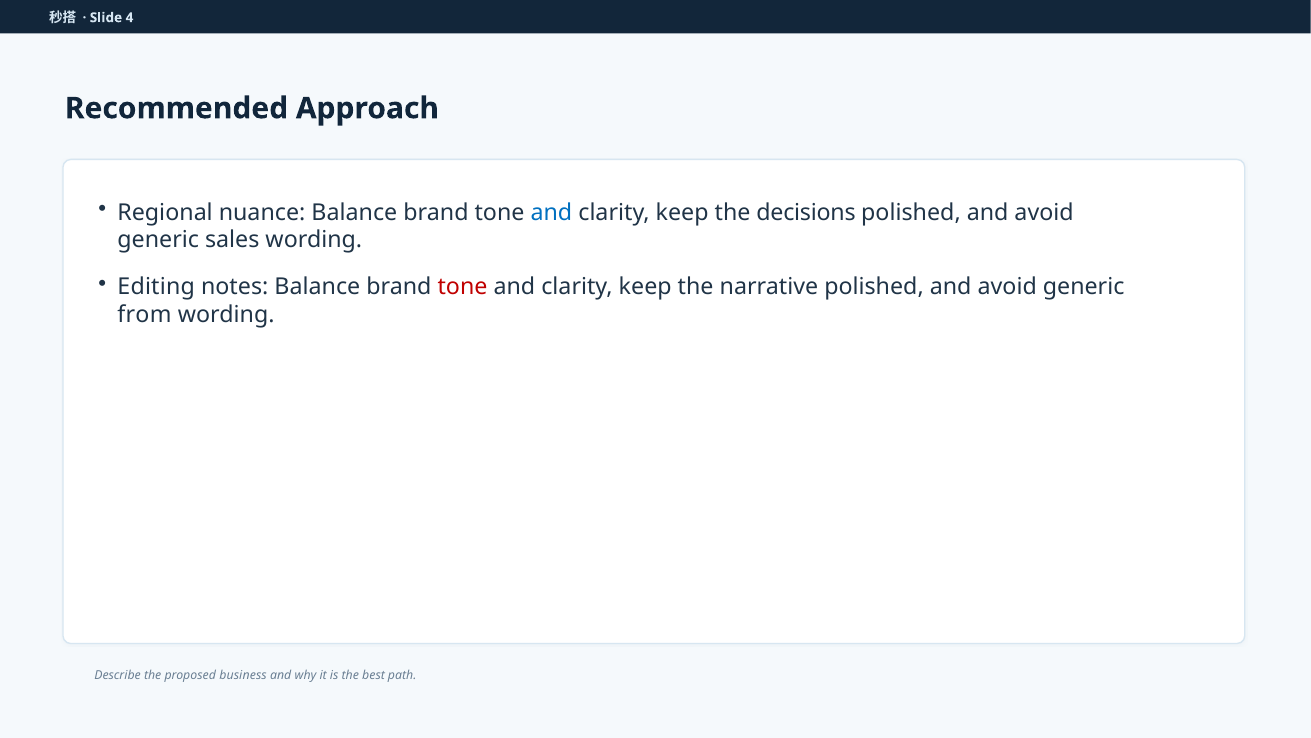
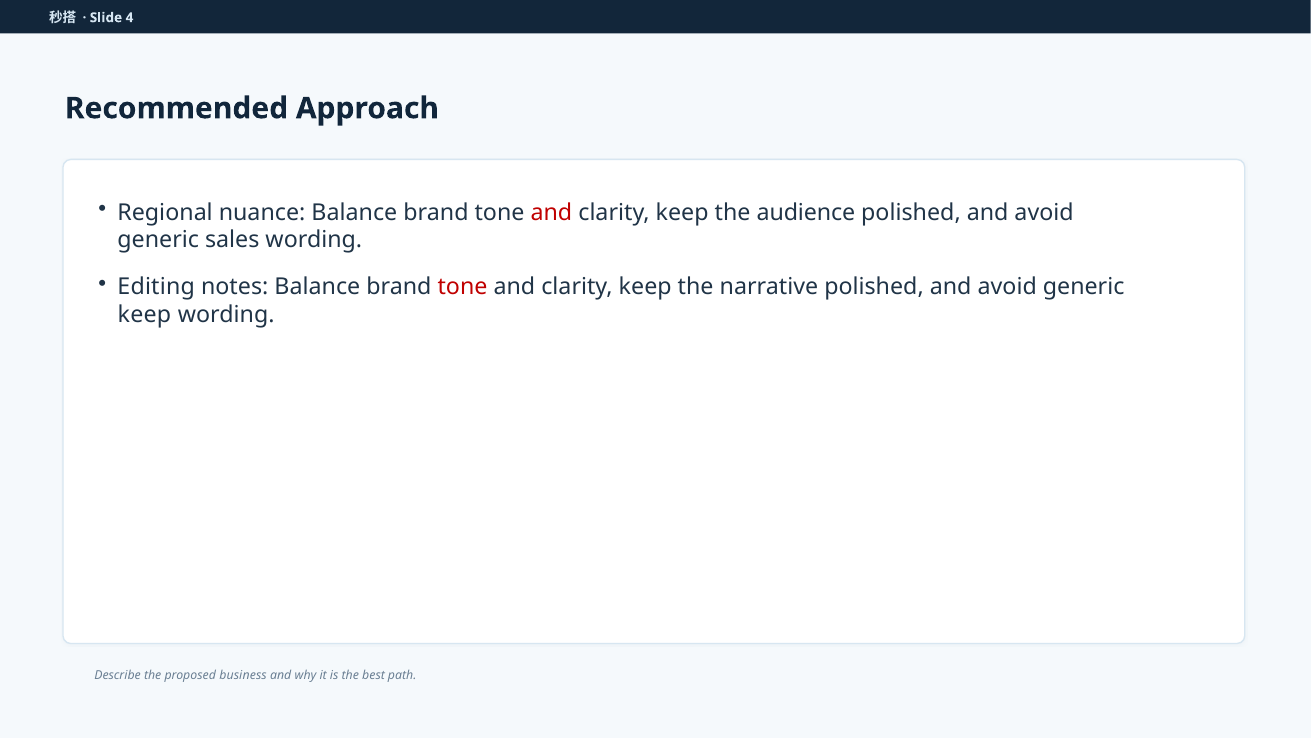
and at (551, 212) colour: blue -> red
decisions: decisions -> audience
from at (144, 315): from -> keep
